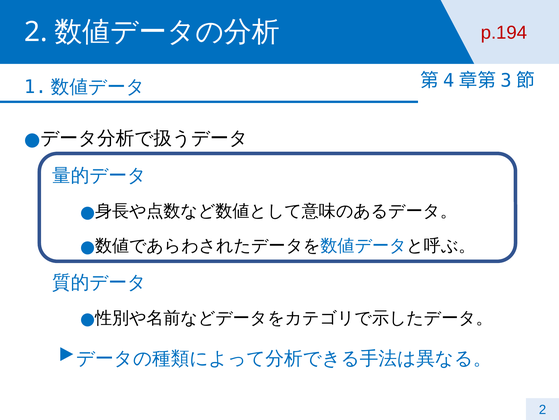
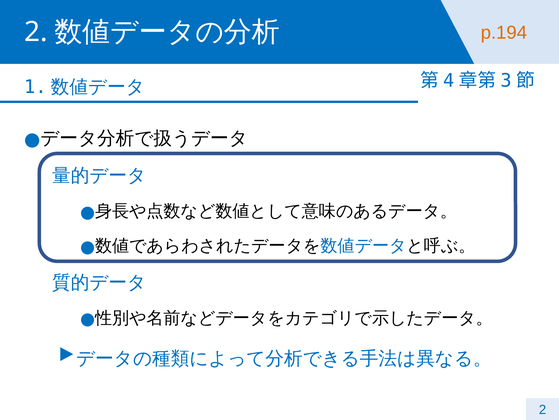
p.194 colour: red -> orange
